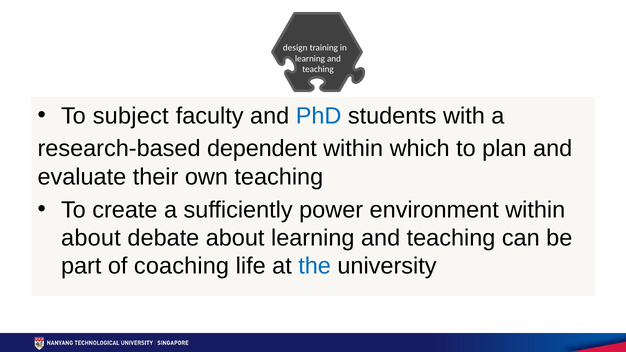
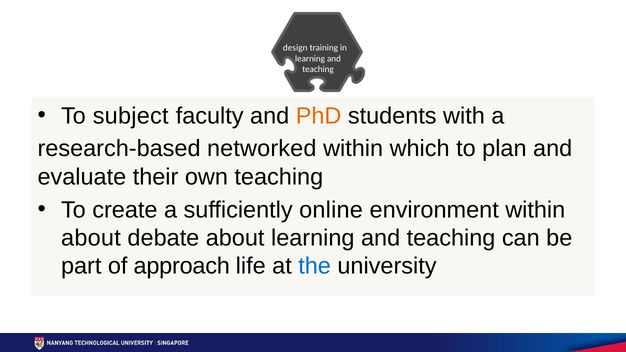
PhD colour: blue -> orange
dependent: dependent -> networked
power: power -> online
coaching: coaching -> approach
